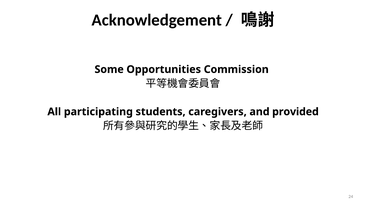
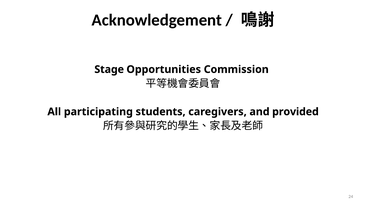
Some: Some -> Stage
